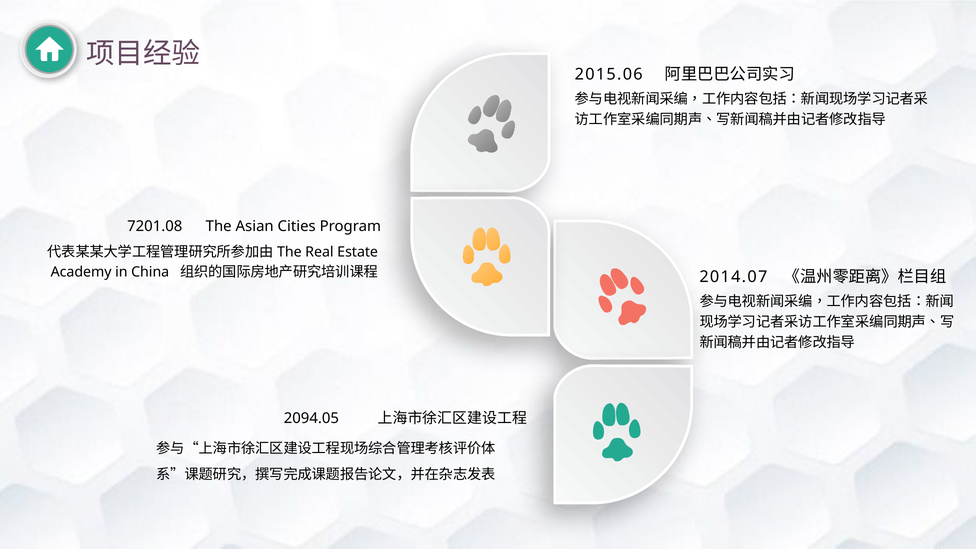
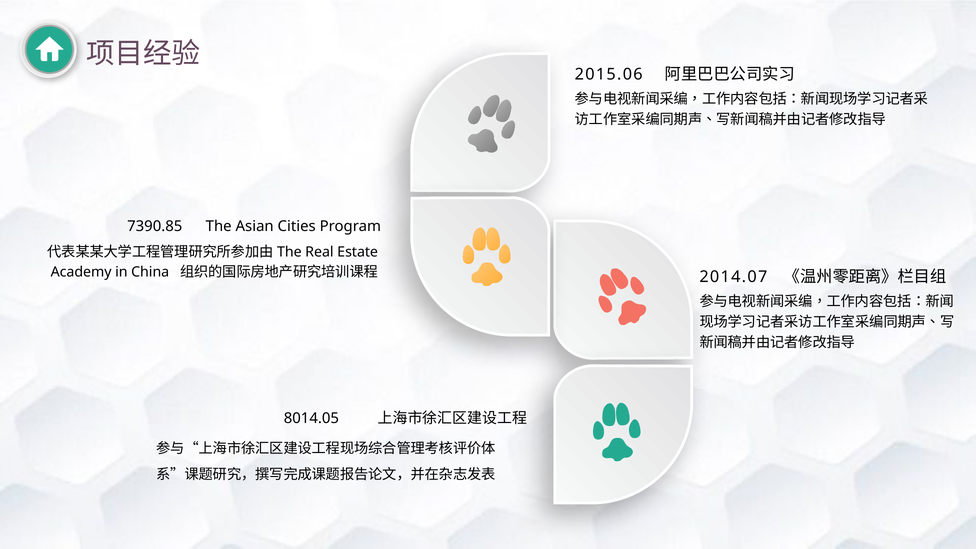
7201.08: 7201.08 -> 7390.85
2094.05: 2094.05 -> 8014.05
